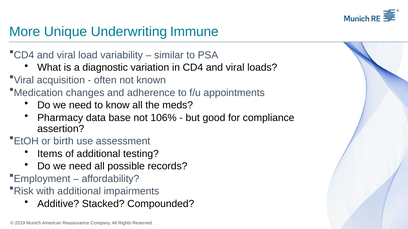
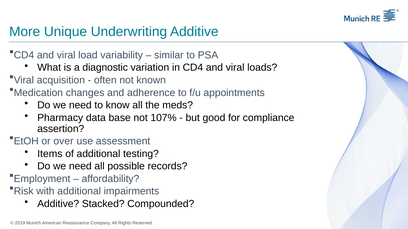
Underwriting Immune: Immune -> Additive
106%: 106% -> 107%
birth: birth -> over
